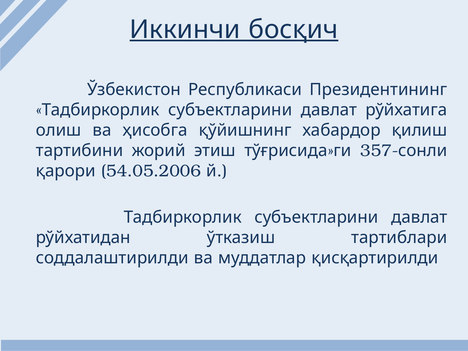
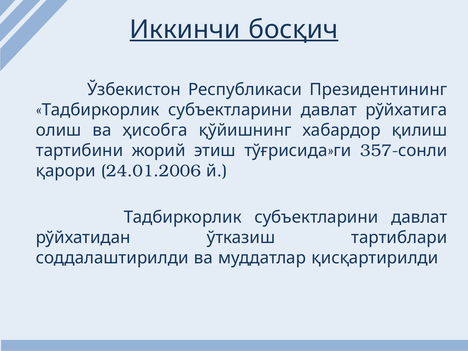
54.05.2006: 54.05.2006 -> 24.01.2006
